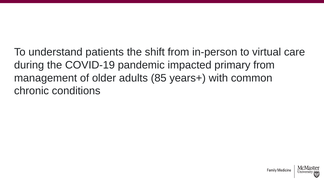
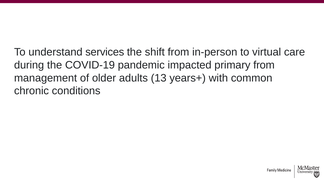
patients: patients -> services
85: 85 -> 13
